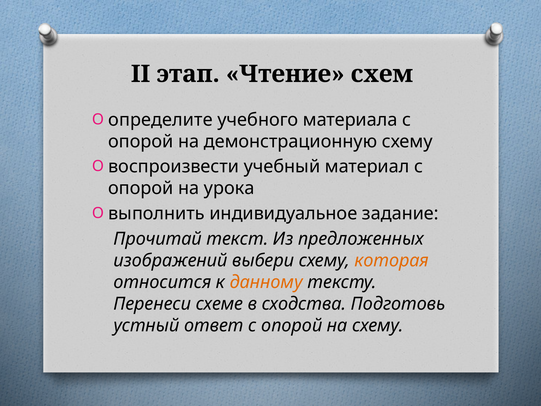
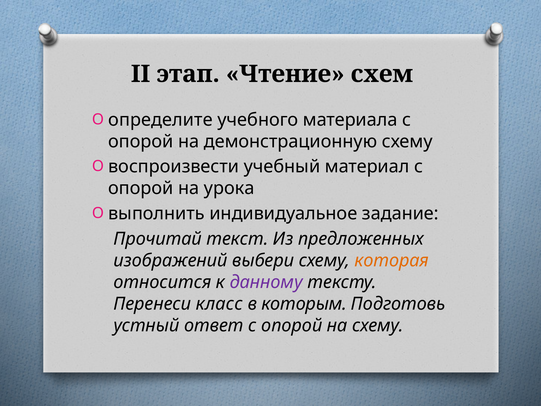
данному colour: orange -> purple
схеме: схеме -> класс
сходства: сходства -> которым
